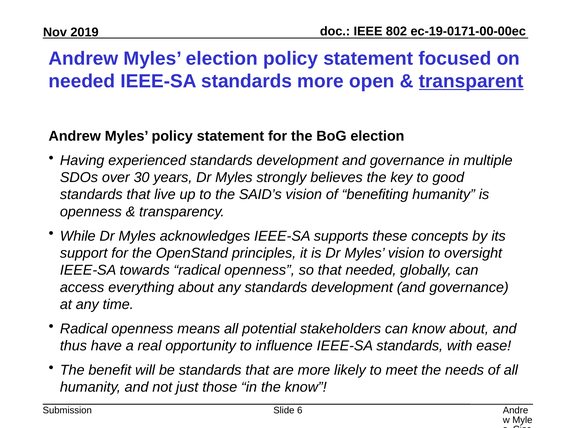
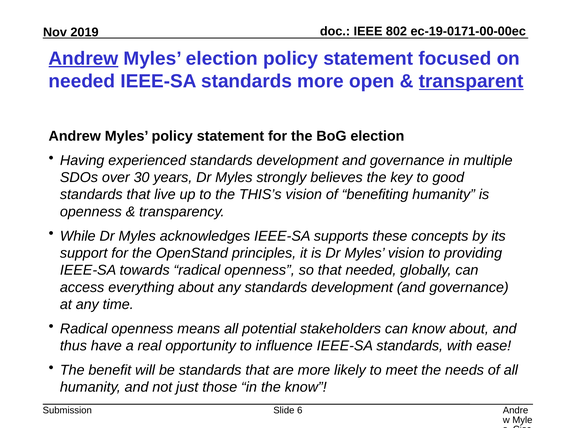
Andrew at (83, 58) underline: none -> present
SAID’s: SAID’s -> THIS’s
oversight: oversight -> providing
